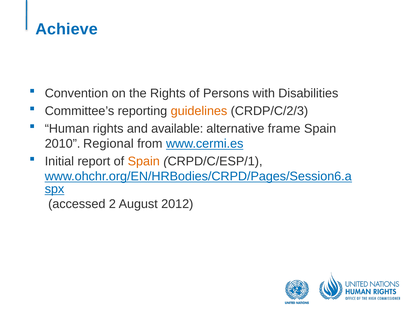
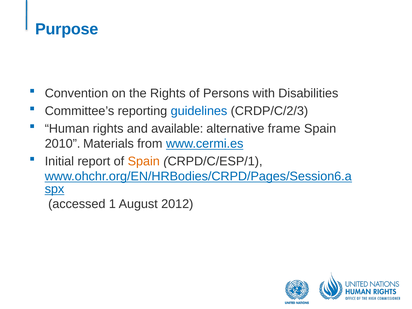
Achieve: Achieve -> Purpose
guidelines colour: orange -> blue
Regional: Regional -> Materials
2: 2 -> 1
